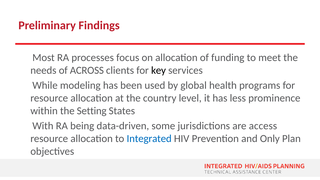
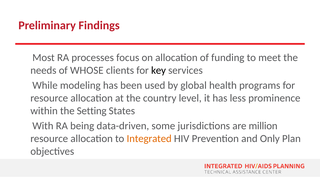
ACROSS: ACROSS -> WHOSE
access: access -> million
Integrated colour: blue -> orange
